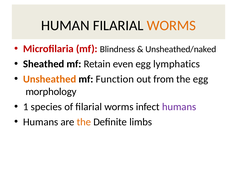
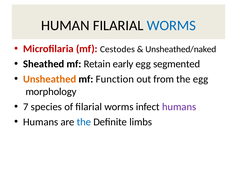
WORMS at (171, 26) colour: orange -> blue
Blindness: Blindness -> Cestodes
even: even -> early
lymphatics: lymphatics -> segmented
1: 1 -> 7
the at (84, 122) colour: orange -> blue
